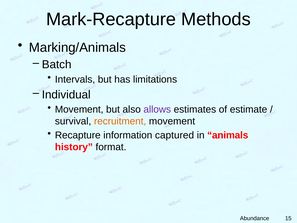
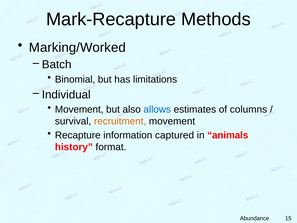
Marking/Animals: Marking/Animals -> Marking/Worked
Intervals: Intervals -> Binomial
allows colour: purple -> blue
estimate: estimate -> columns
